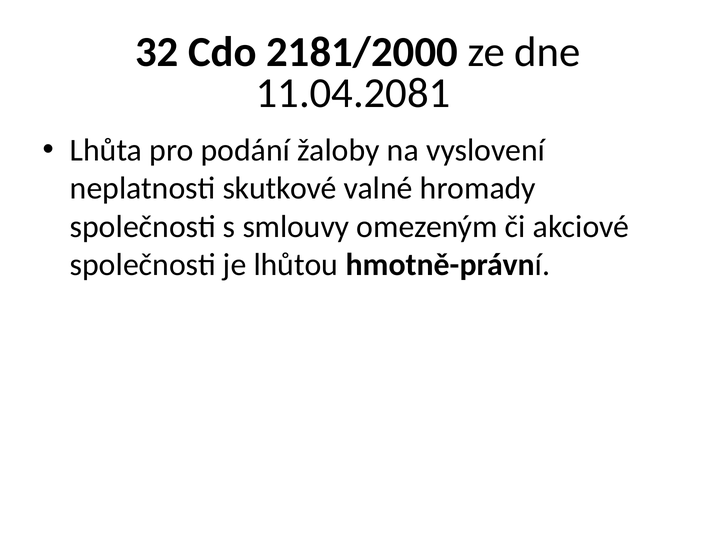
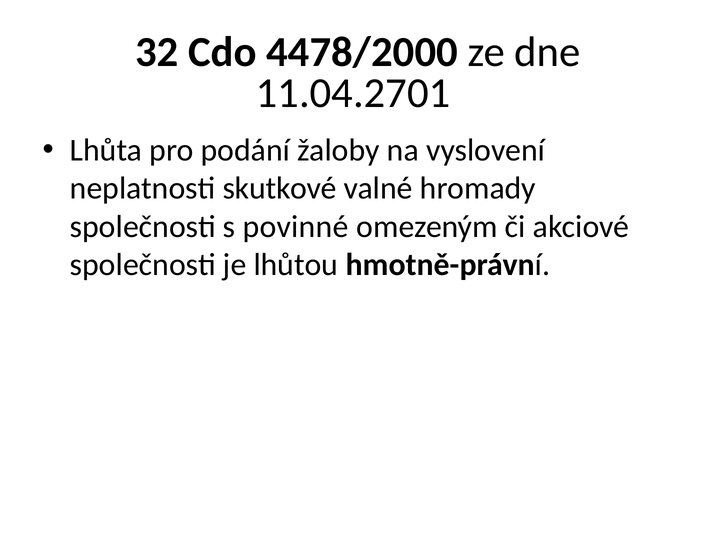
2181/2000: 2181/2000 -> 4478/2000
11.04.2081: 11.04.2081 -> 11.04.2701
smlouvy: smlouvy -> povinné
